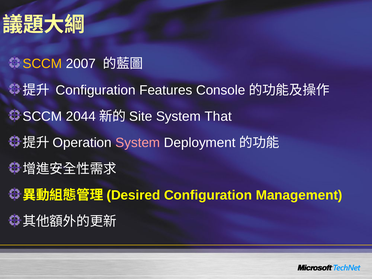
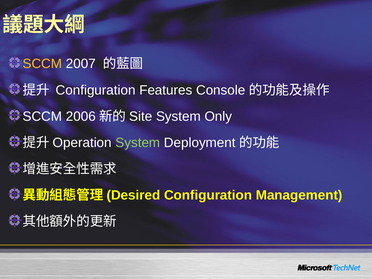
2044: 2044 -> 2006
That: That -> Only
System at (138, 143) colour: pink -> light green
